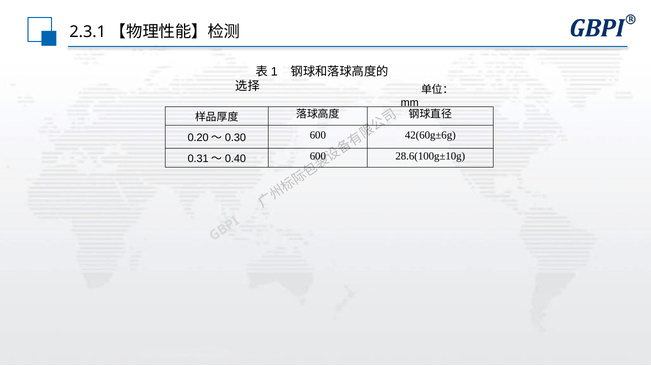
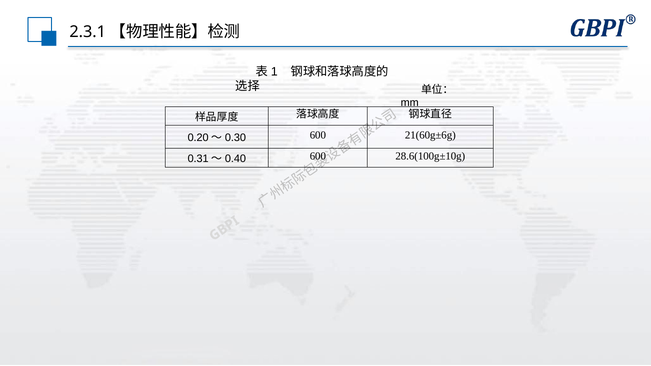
42(60g±6g: 42(60g±6g -> 21(60g±6g
